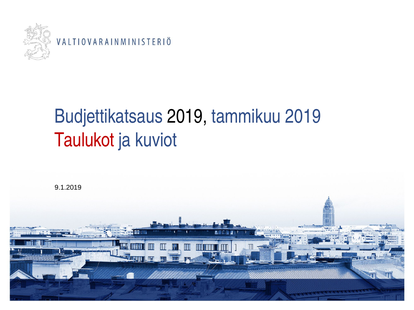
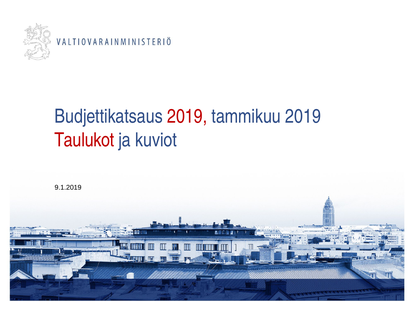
2019 at (187, 117) colour: black -> red
